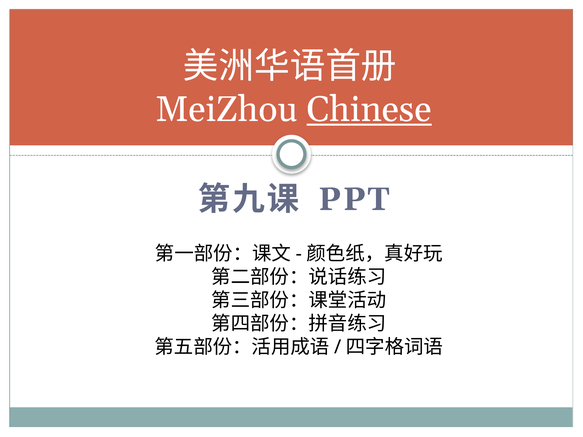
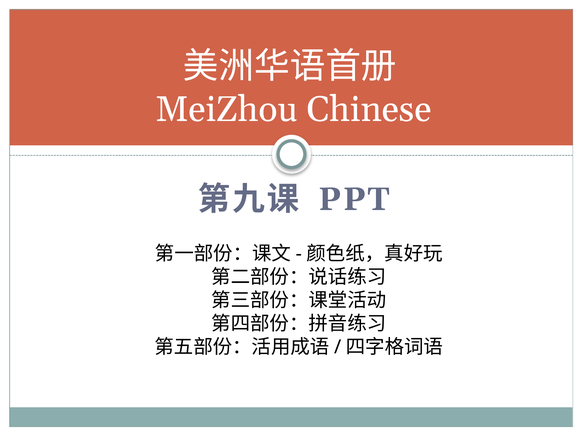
Chinese underline: present -> none
